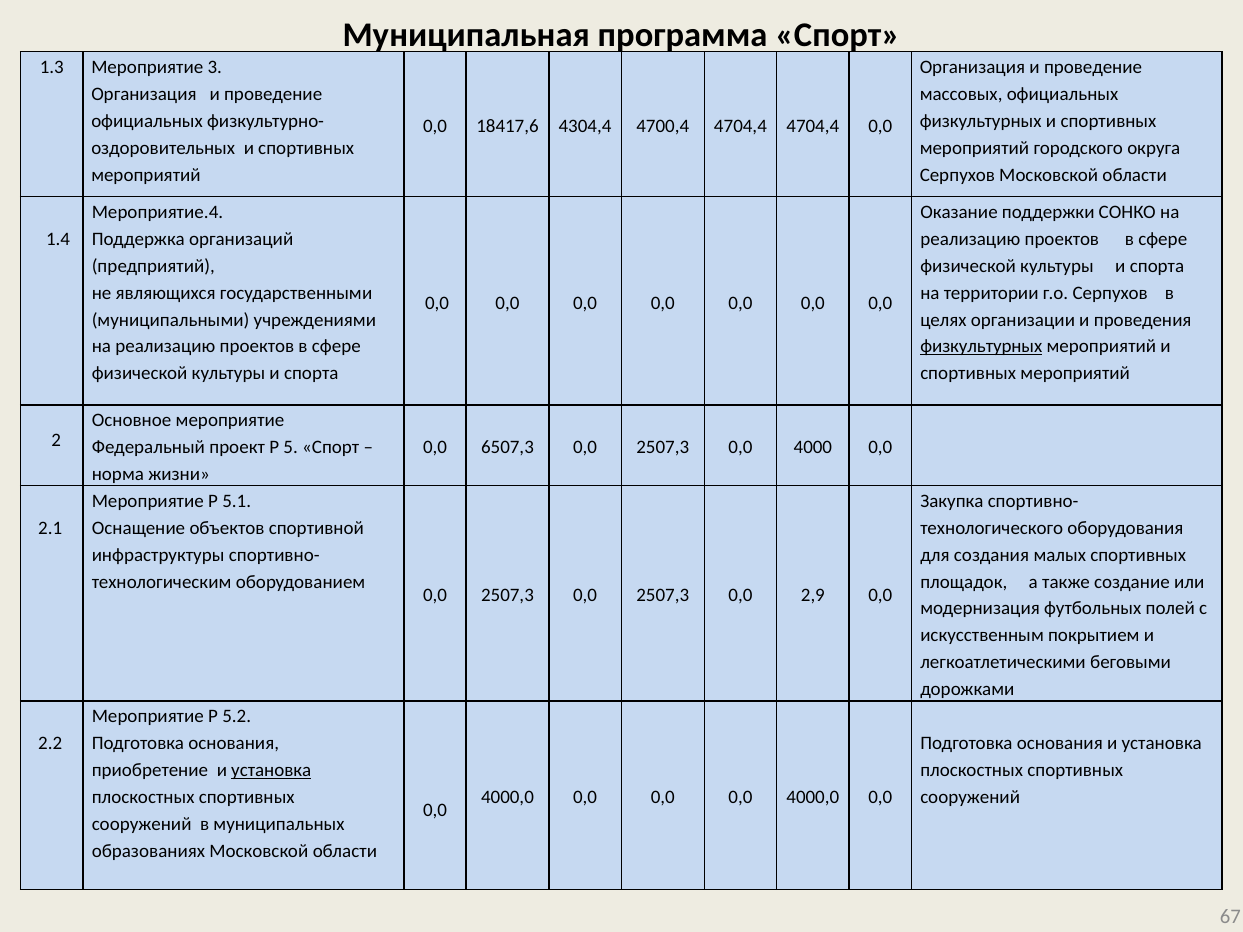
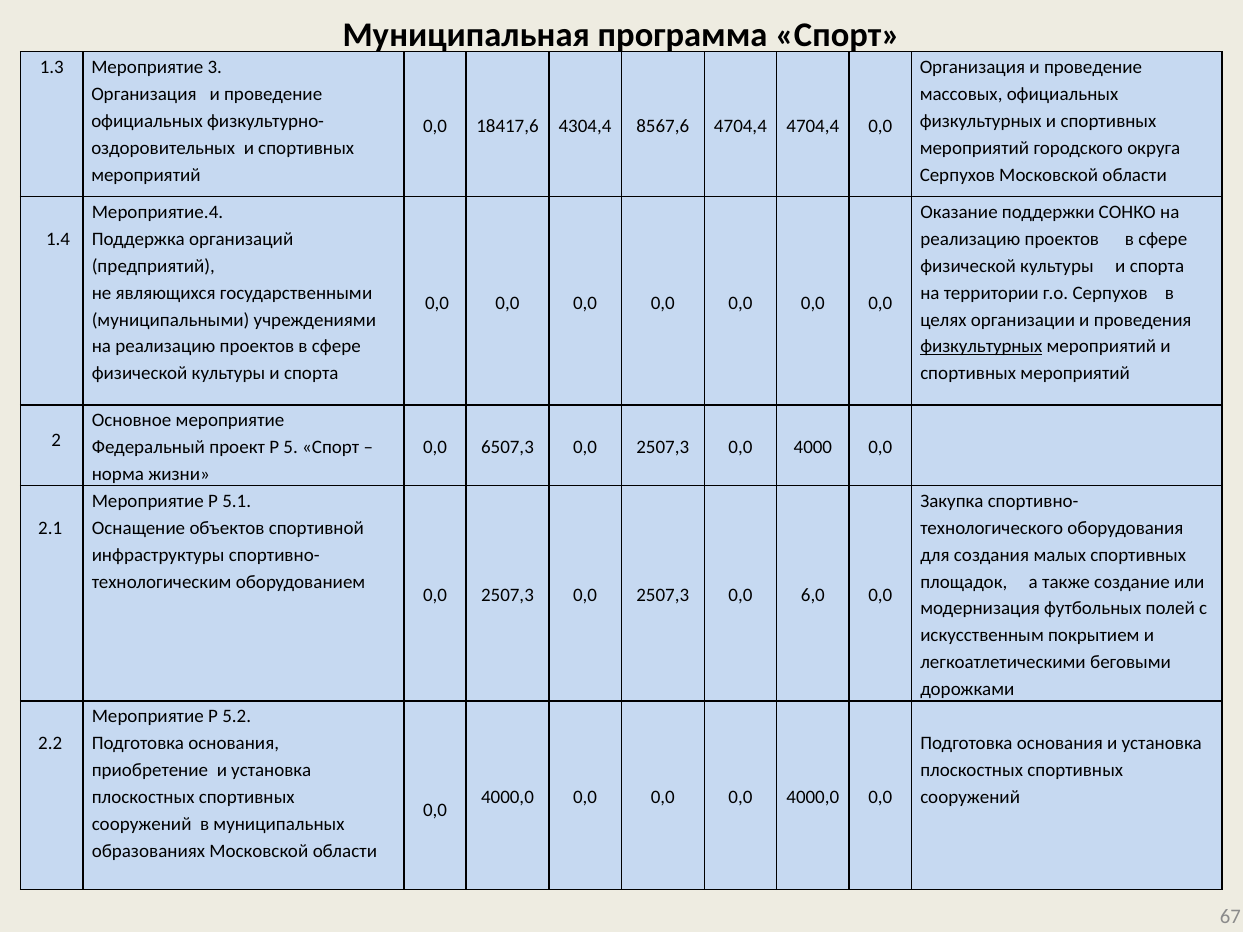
4700,4: 4700,4 -> 8567,6
2,9: 2,9 -> 6,0
установка at (271, 770) underline: present -> none
